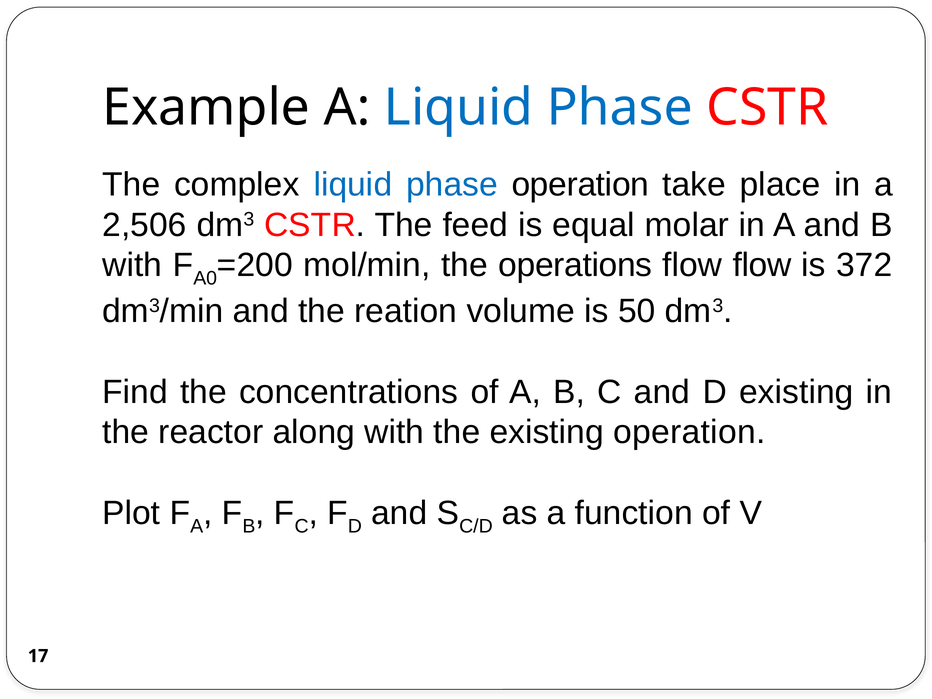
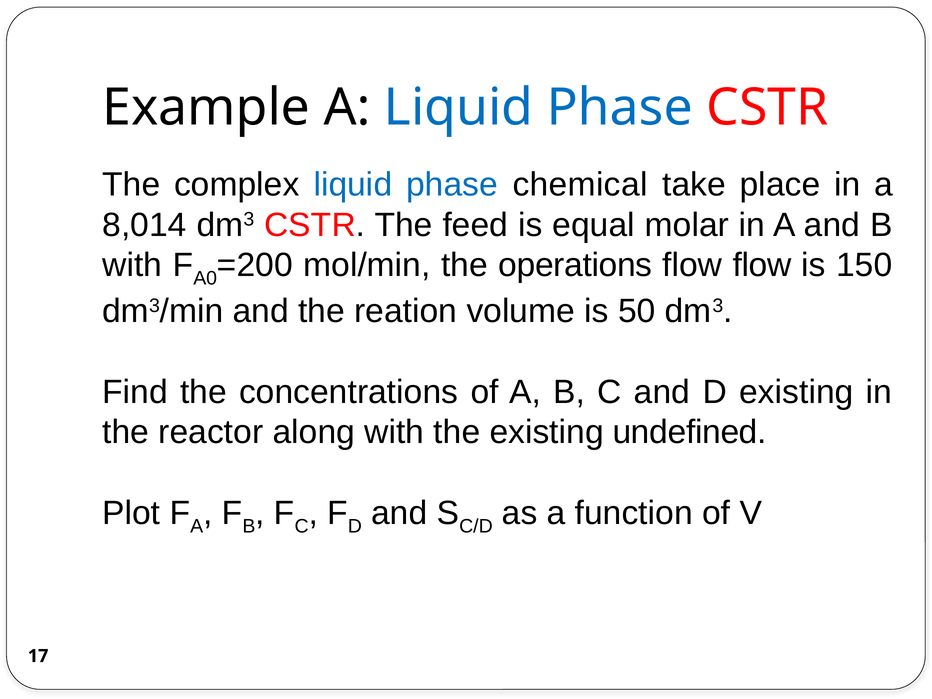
phase operation: operation -> chemical
2,506: 2,506 -> 8,014
372: 372 -> 150
existing operation: operation -> undefined
